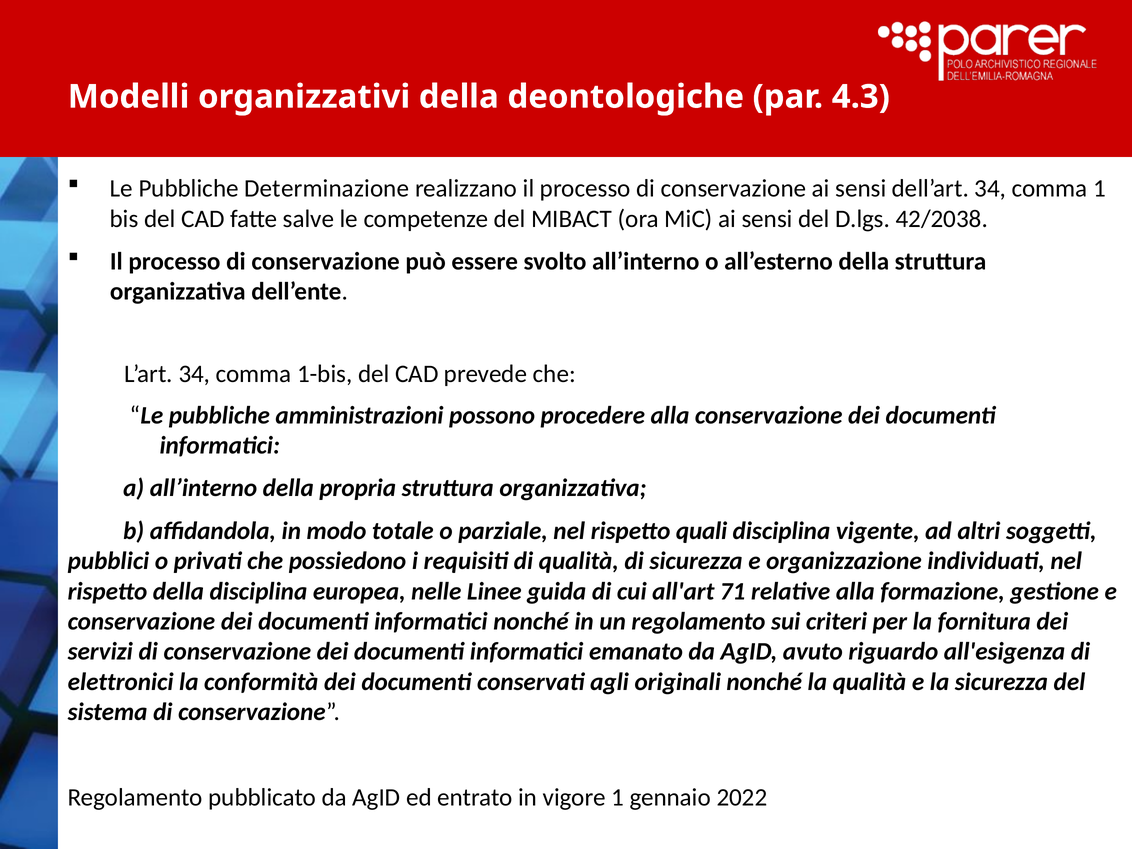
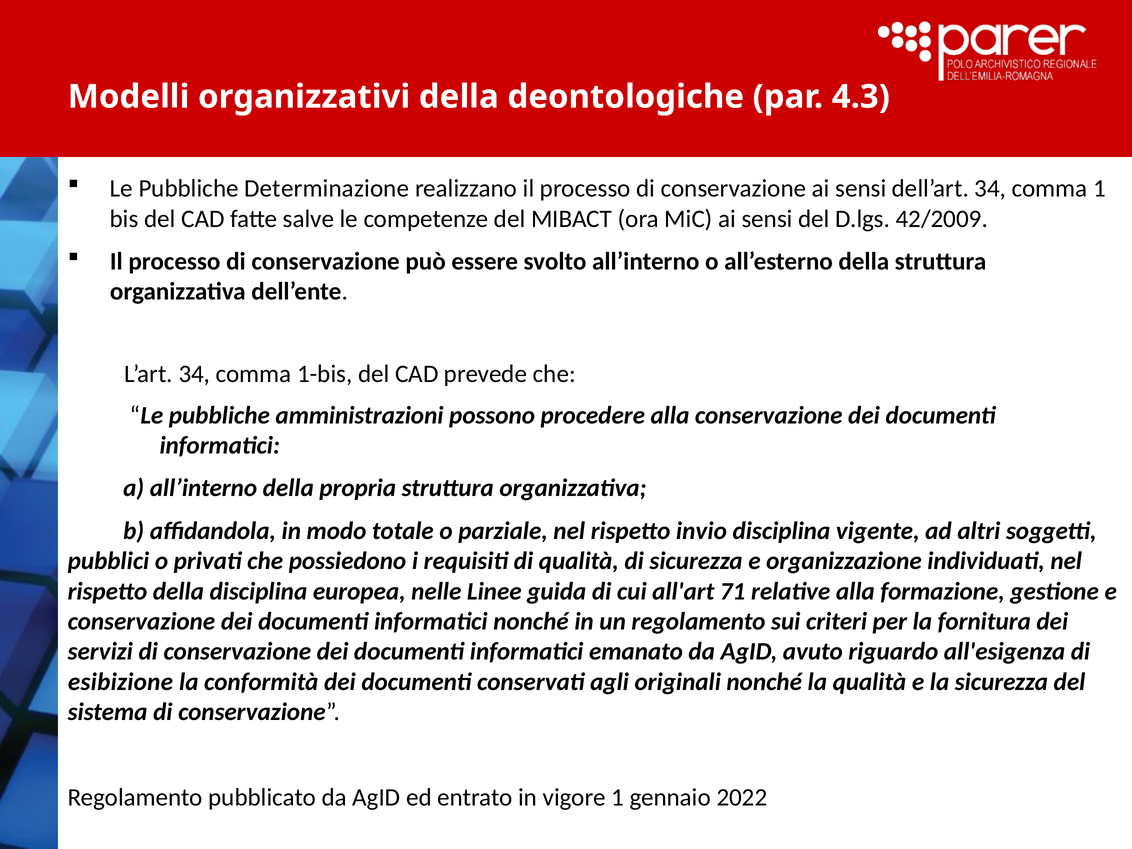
42/2038: 42/2038 -> 42/2009
quali: quali -> invio
elettronici: elettronici -> esibizione
